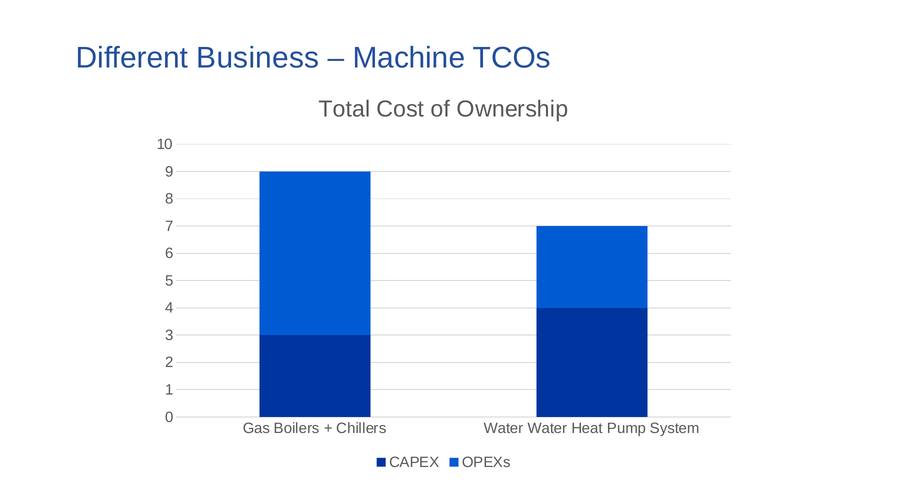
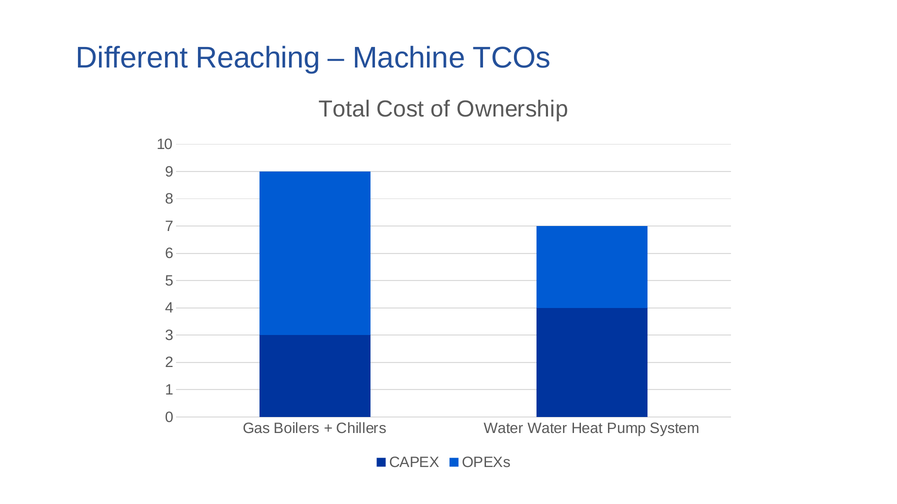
Business: Business -> Reaching
